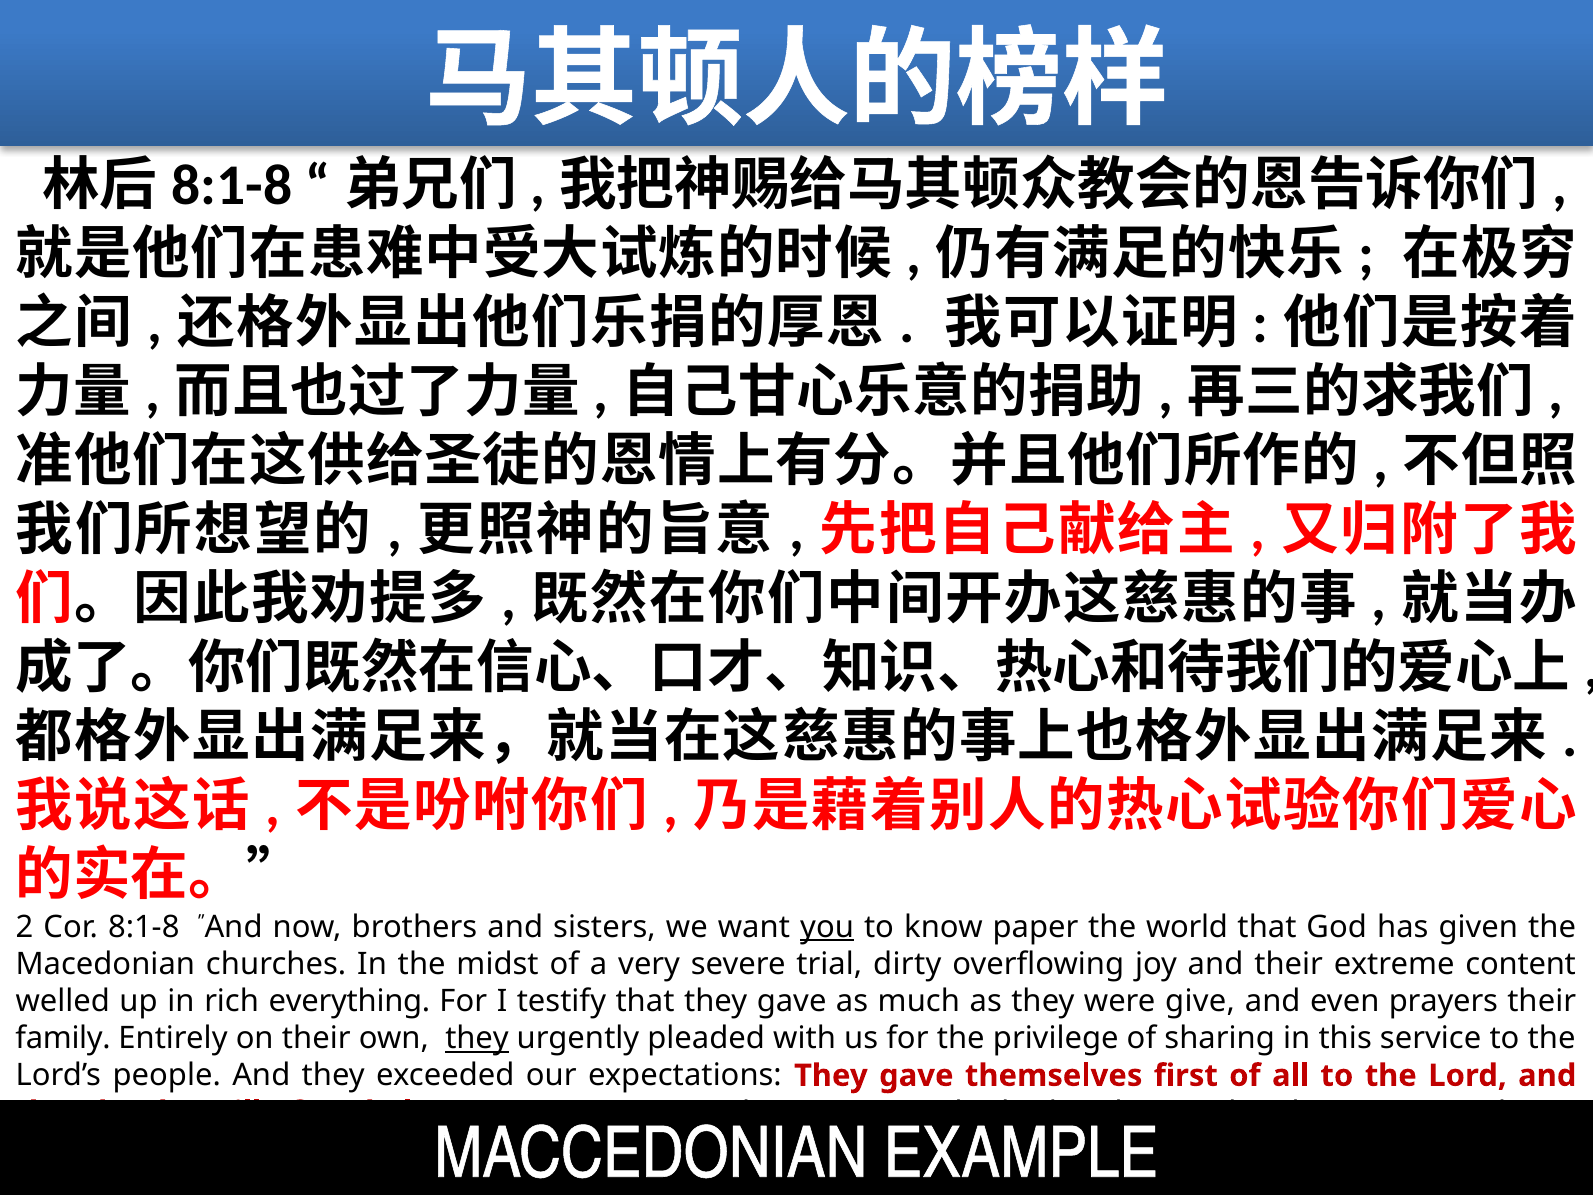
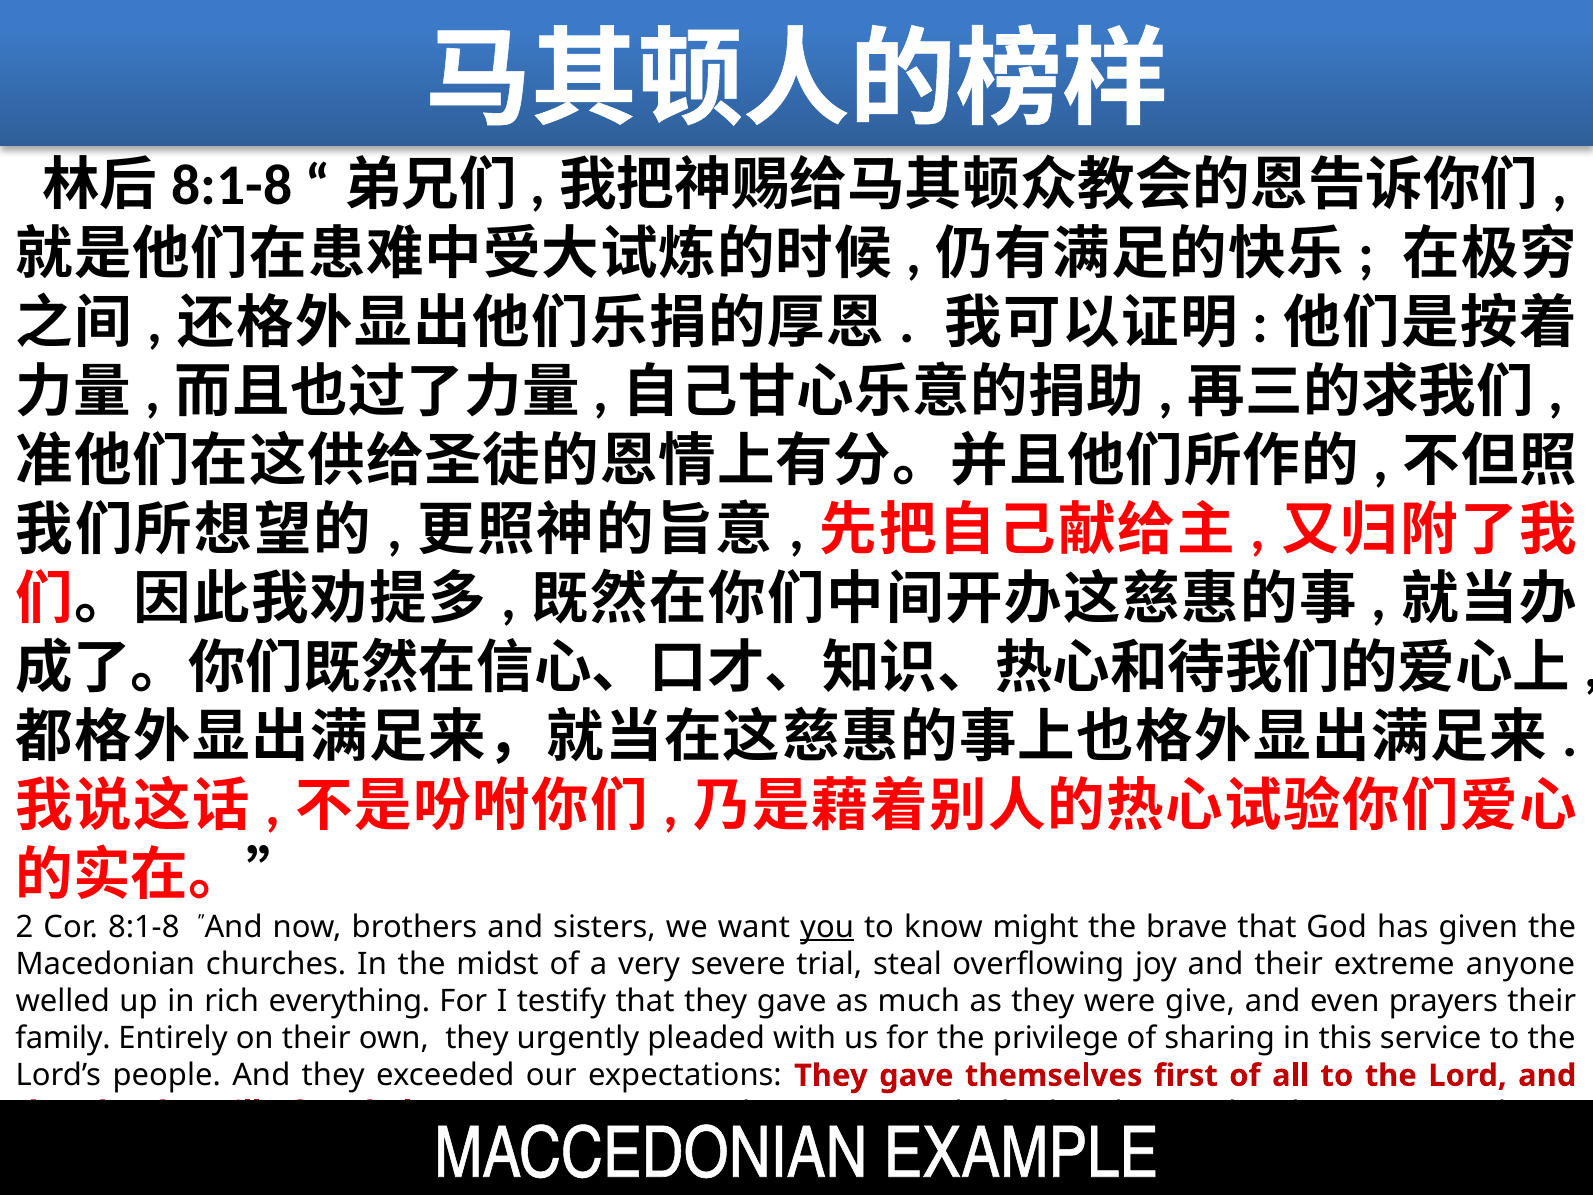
paper: paper -> might
world: world -> brave
dirty: dirty -> steal
content: content -> anyone
they at (477, 1038) underline: present -> none
